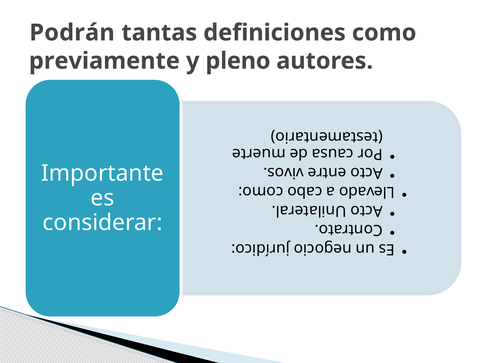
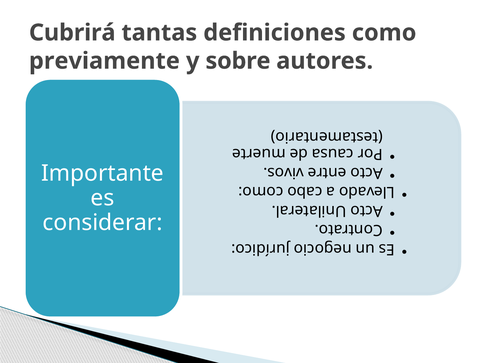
Podrán: Podrán -> Cubrirá
pleno: pleno -> sobre
